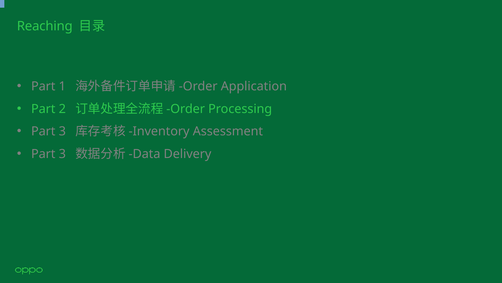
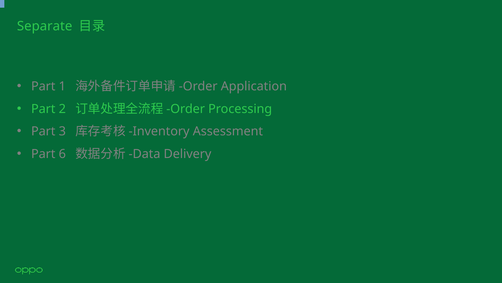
Reaching: Reaching -> Separate
3 at (62, 154): 3 -> 6
